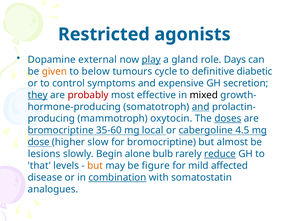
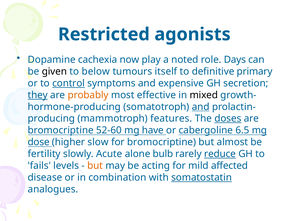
external: external -> cachexia
play underline: present -> none
gland: gland -> noted
given colour: orange -> black
cycle: cycle -> itself
diabetic: diabetic -> primary
control underline: none -> present
probably colour: red -> orange
oxytocin: oxytocin -> features
35-60: 35-60 -> 52-60
local: local -> have
4.5: 4.5 -> 6.5
lesions: lesions -> fertility
Begin: Begin -> Acute
that: that -> fails
figure: figure -> acting
combination underline: present -> none
somatostatin underline: none -> present
